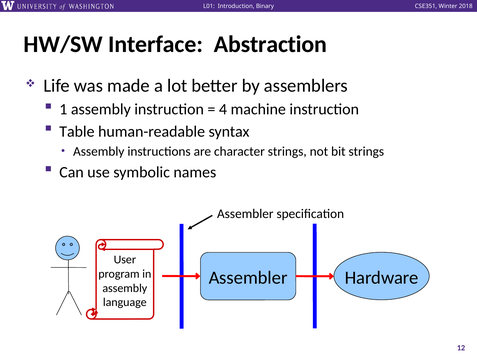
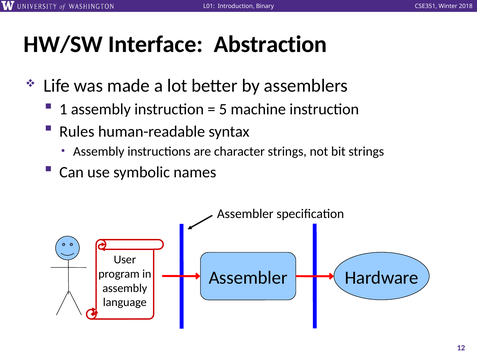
4: 4 -> 5
Table: Table -> Rules
